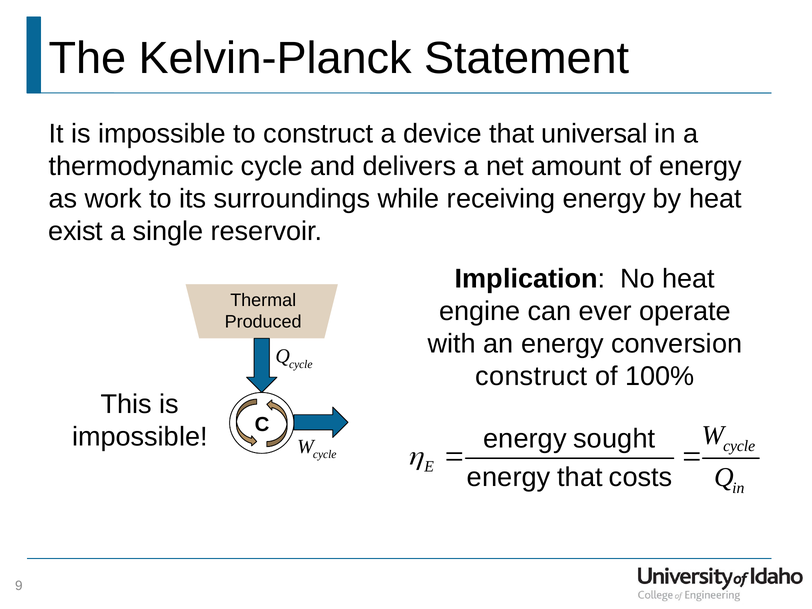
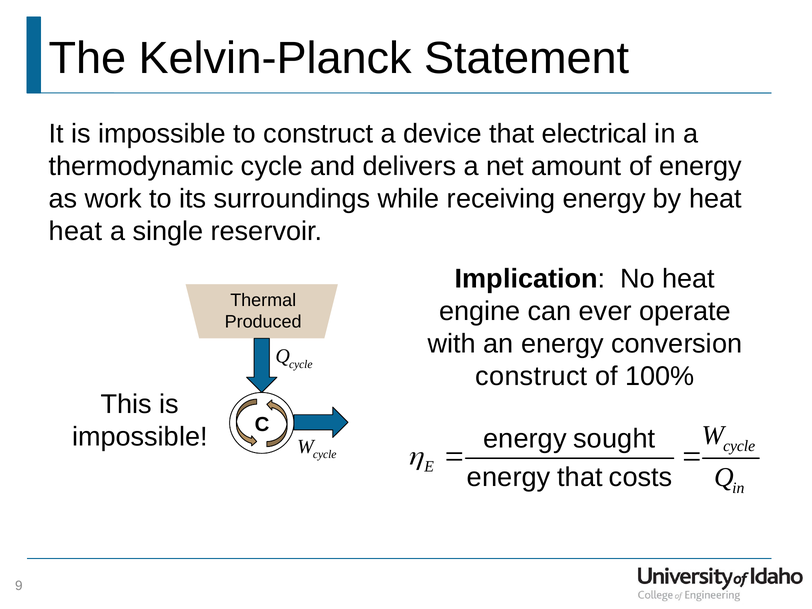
universal: universal -> electrical
exist at (76, 231): exist -> heat
